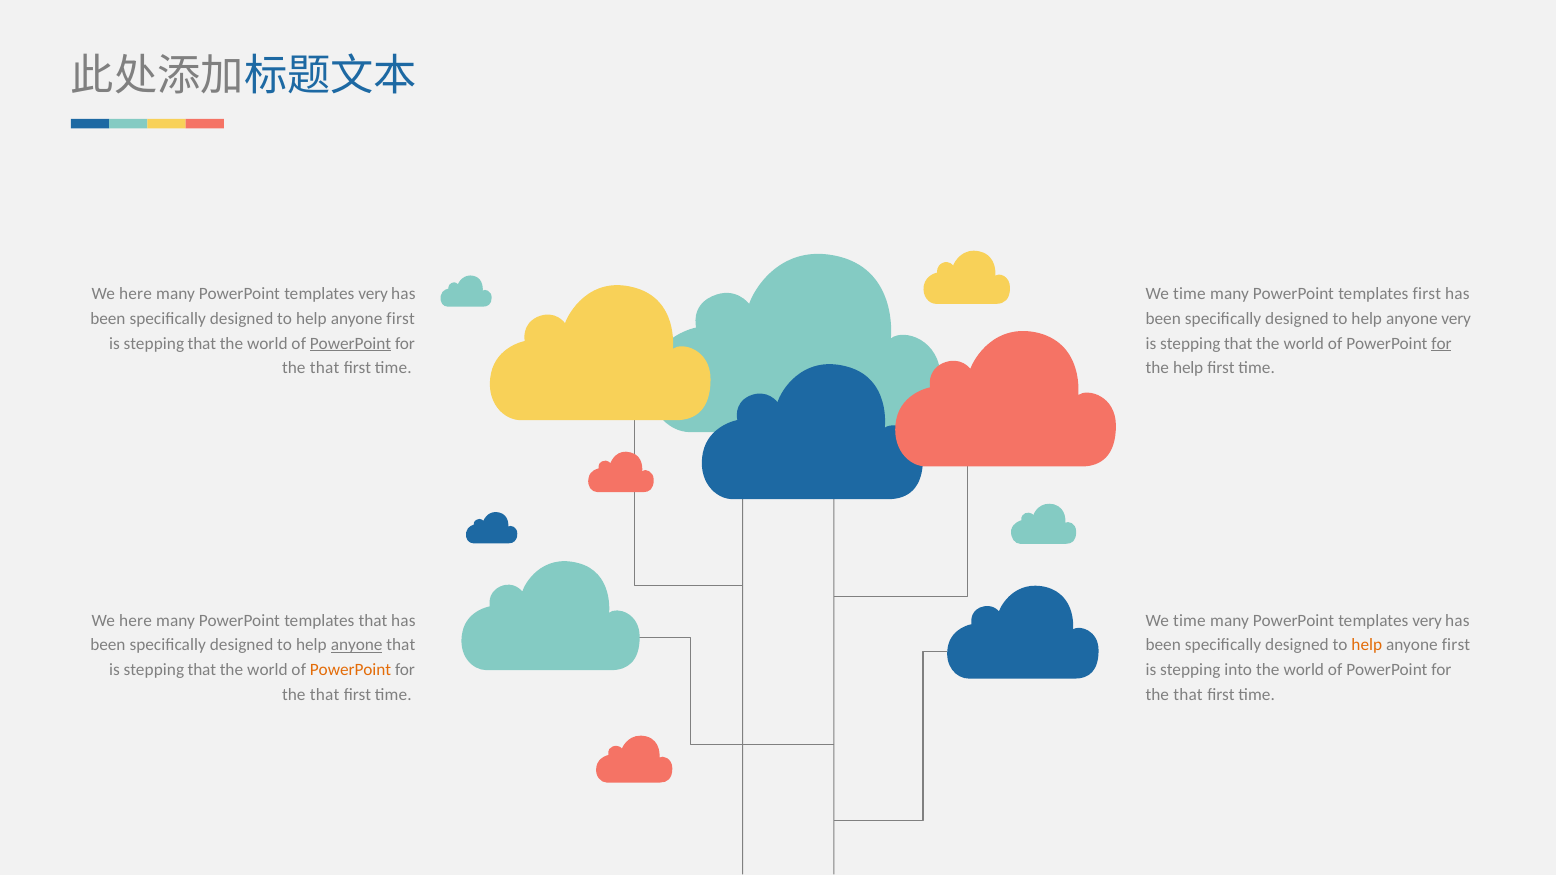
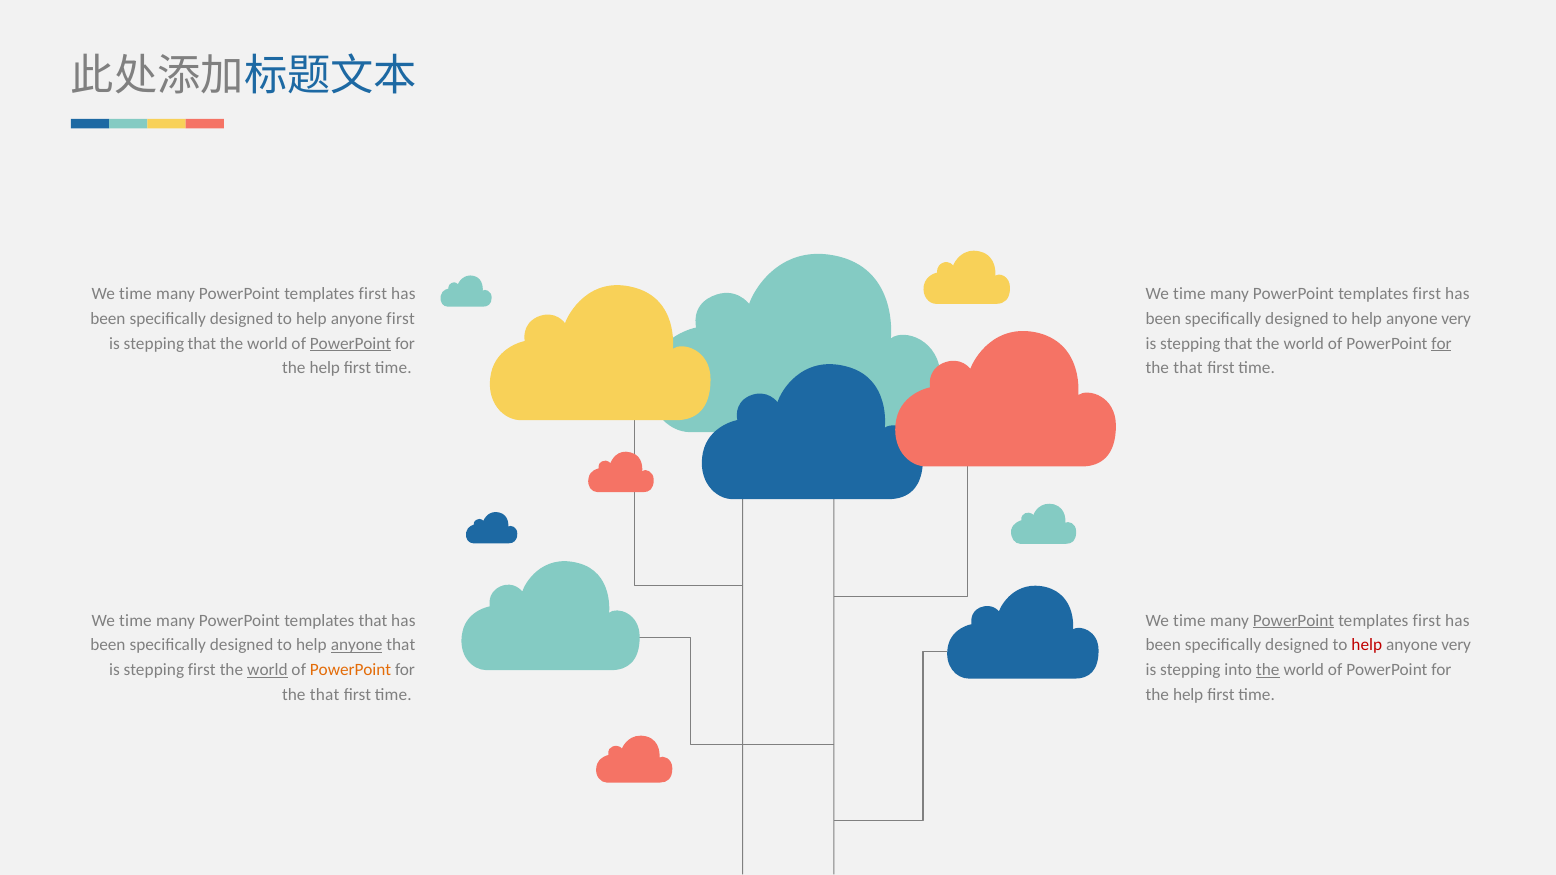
here at (135, 294): here -> time
very at (373, 294): very -> first
that at (325, 368): that -> help
help at (1188, 368): help -> that
here at (135, 621): here -> time
PowerPoint at (1293, 621) underline: none -> present
very at (1427, 621): very -> first
help at (1367, 645) colour: orange -> red
first at (1456, 645): first -> very
that at (202, 670): that -> first
world at (267, 670) underline: none -> present
the at (1268, 670) underline: none -> present
that at (1188, 695): that -> help
